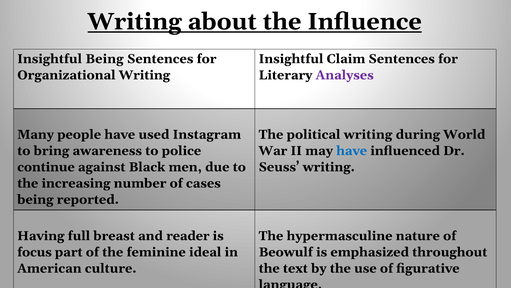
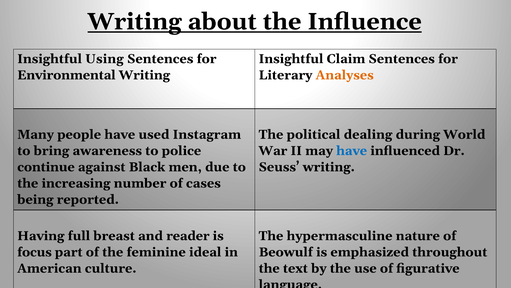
Insightful Being: Being -> Using
Organizational: Organizational -> Environmental
Analyses colour: purple -> orange
political writing: writing -> dealing
